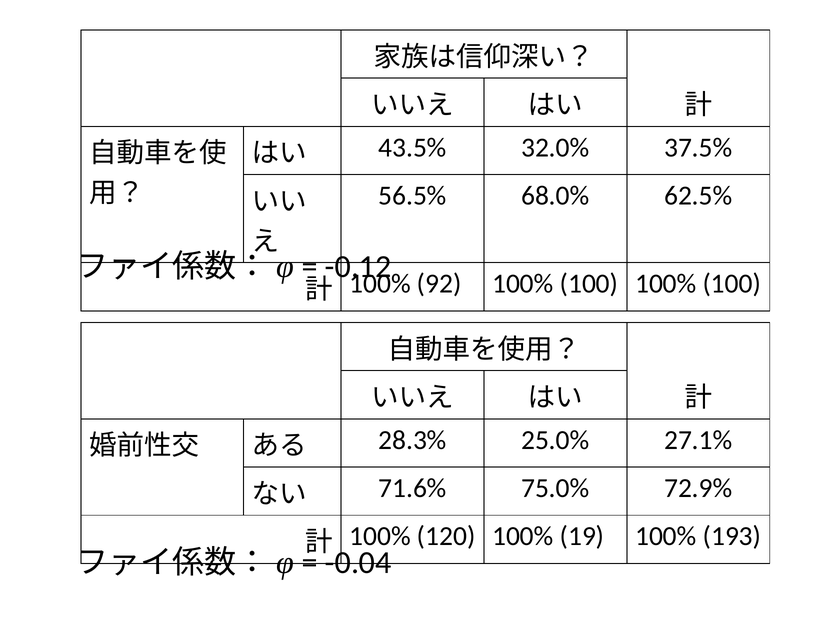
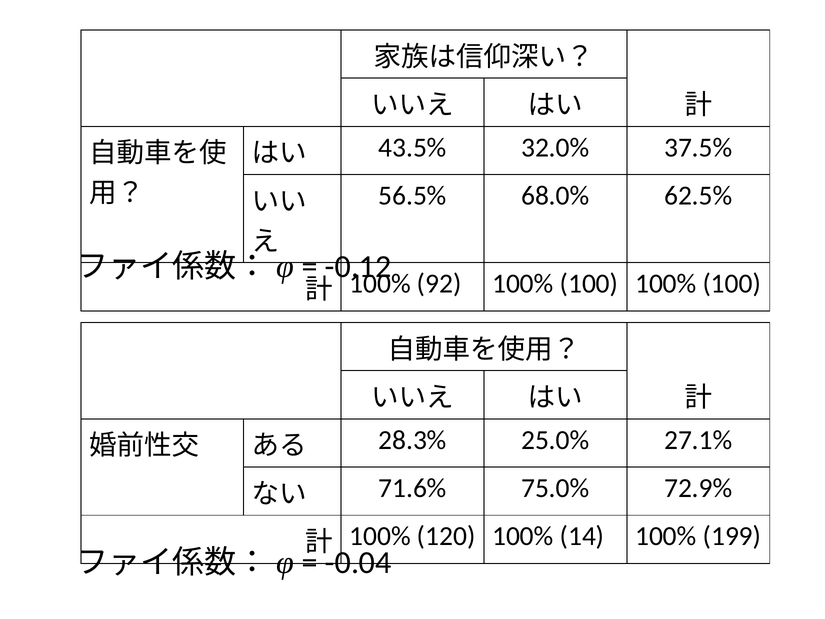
19: 19 -> 14
193: 193 -> 199
